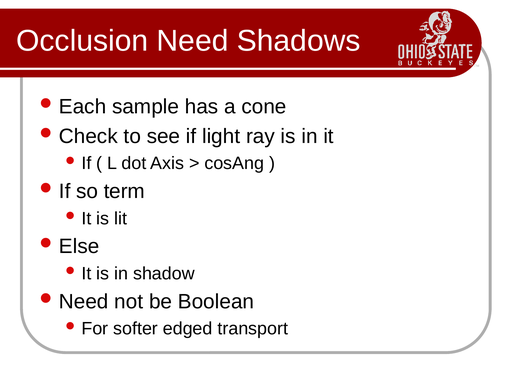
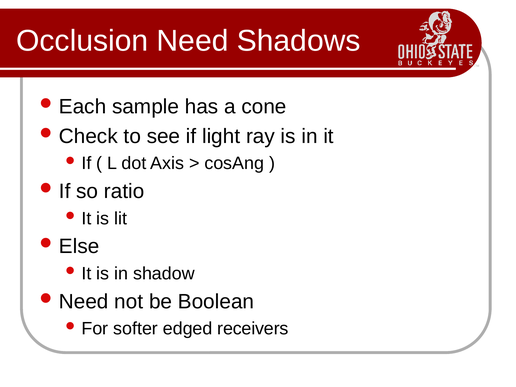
term: term -> ratio
transport: transport -> receivers
